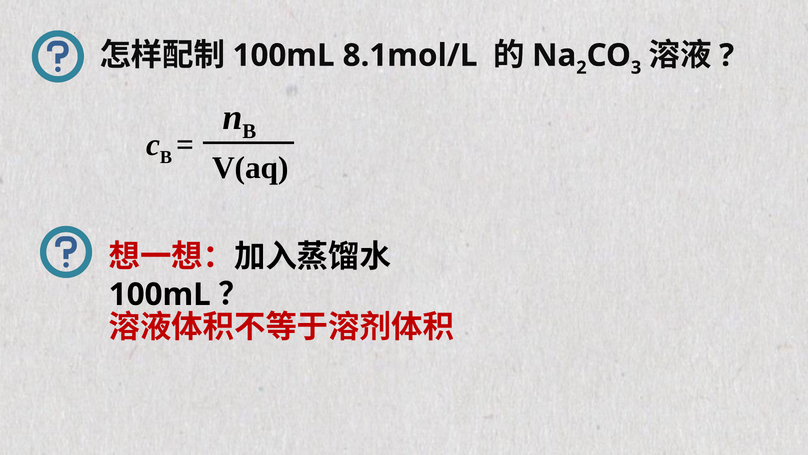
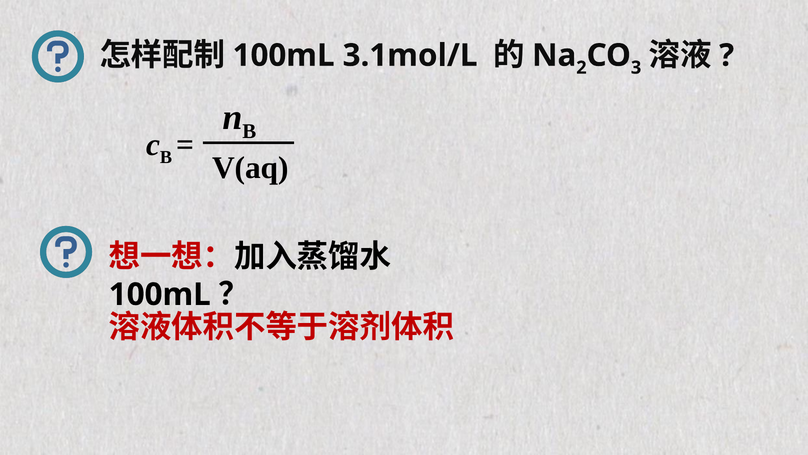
8.1mol/L: 8.1mol/L -> 3.1mol/L
